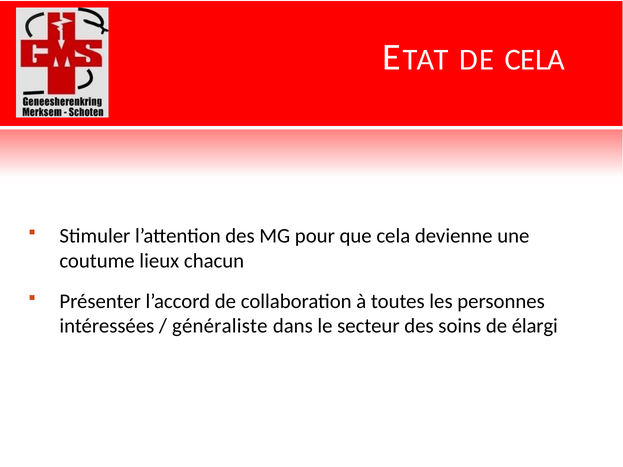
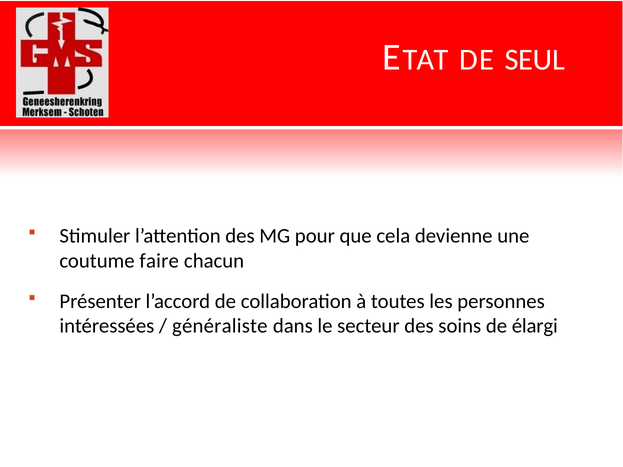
DE CELA: CELA -> SEUL
lieux: lieux -> faire
